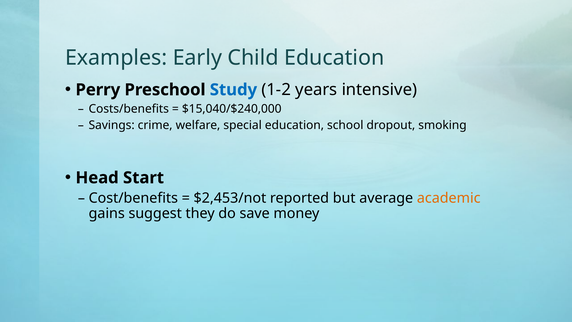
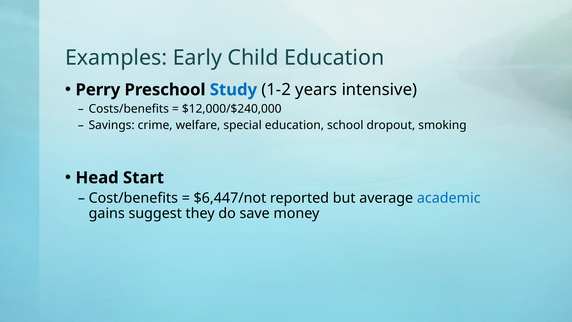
$15,040/$240,000: $15,040/$240,000 -> $12,000/$240,000
$2,453/not: $2,453/not -> $6,447/not
academic colour: orange -> blue
